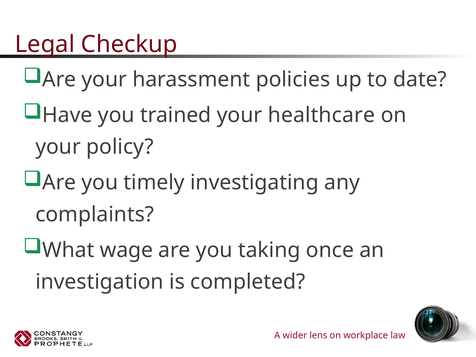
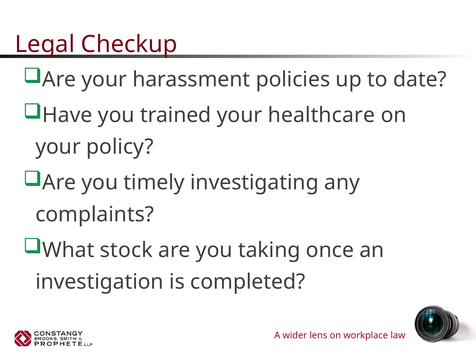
wage: wage -> stock
